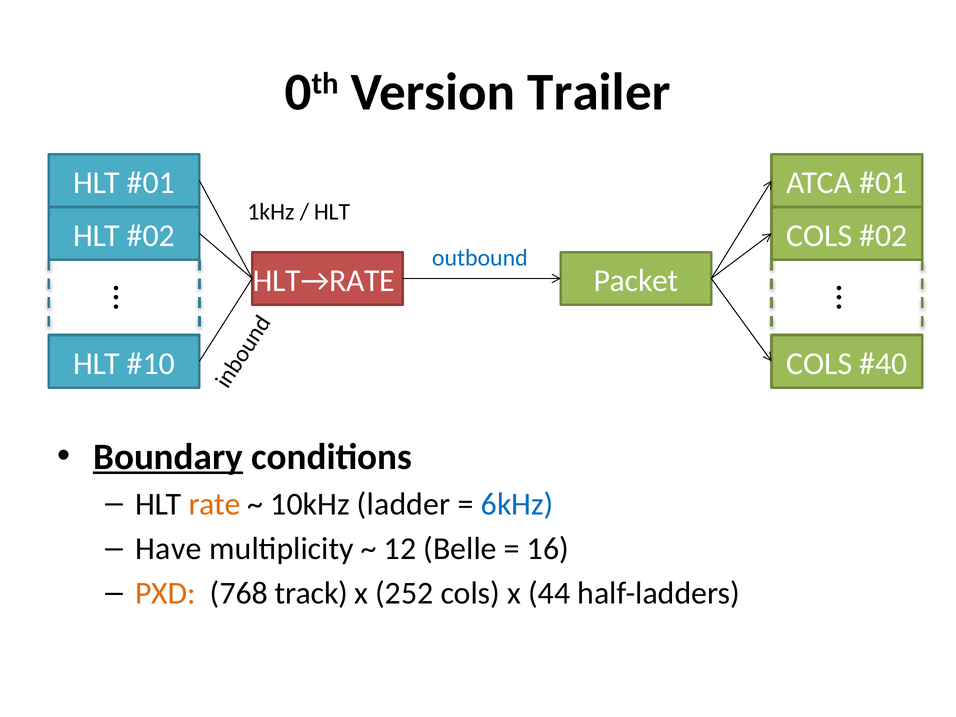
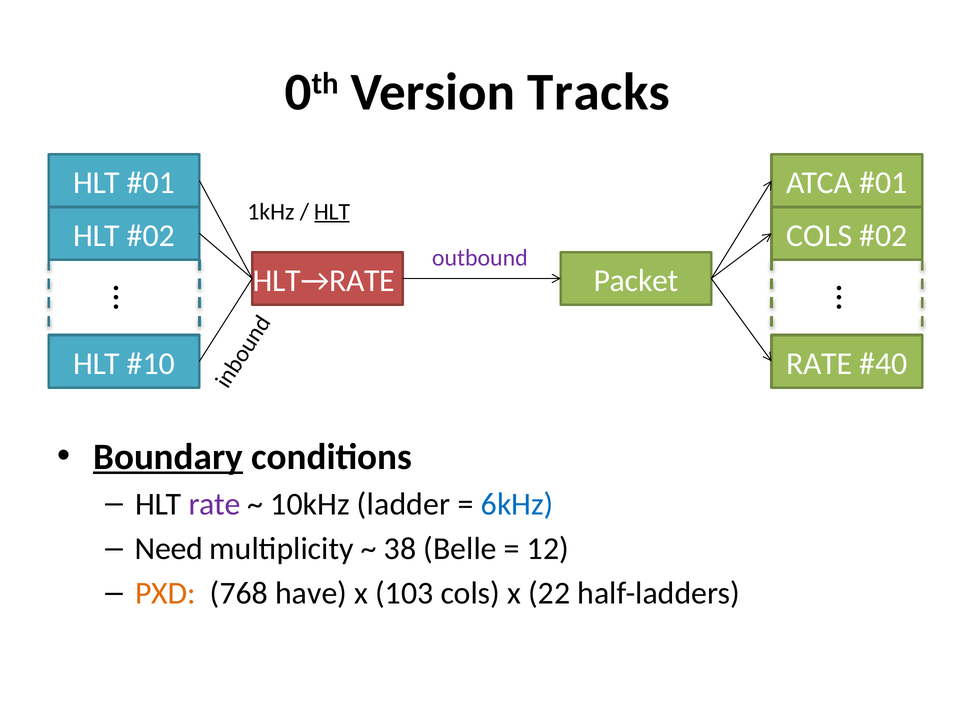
Trailer: Trailer -> Tracks
HLT at (332, 212) underline: none -> present
outbound colour: blue -> purple
COLS at (819, 364): COLS -> RATE
rate at (215, 504) colour: orange -> purple
Have: Have -> Need
12: 12 -> 38
16: 16 -> 12
track: track -> have
252: 252 -> 103
44: 44 -> 22
